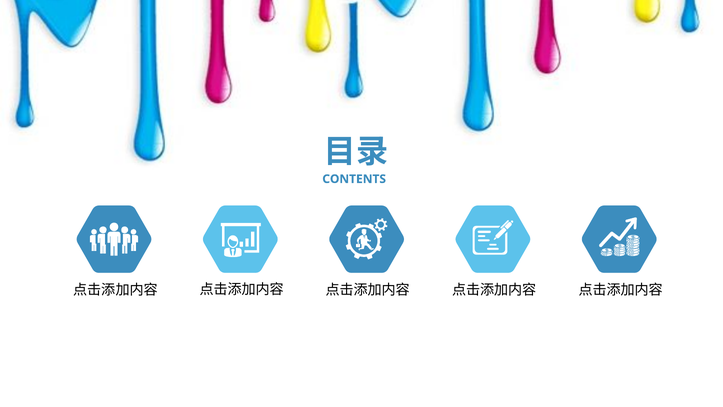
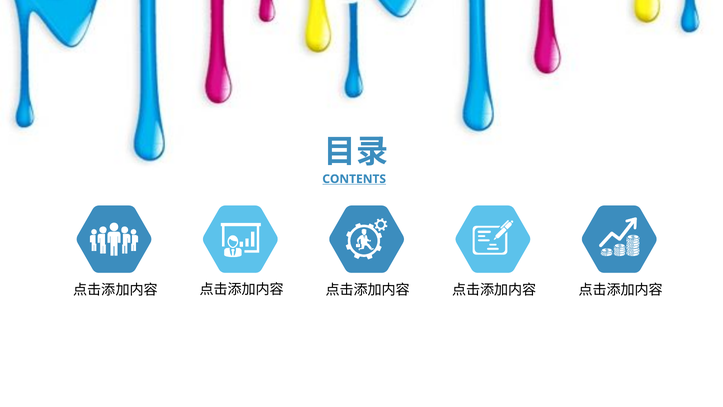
CONTENTS underline: none -> present
